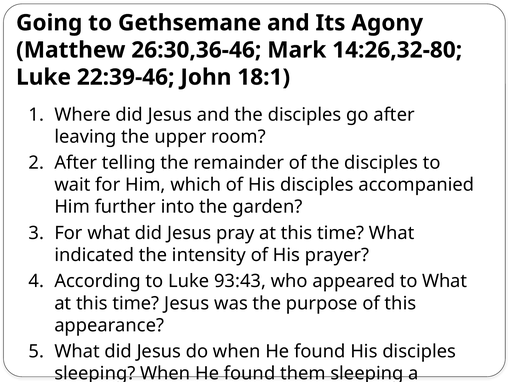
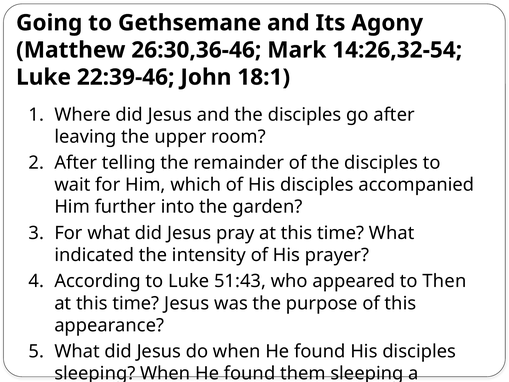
14:26,32-80: 14:26,32-80 -> 14:26,32-54
93:43: 93:43 -> 51:43
to What: What -> Then
